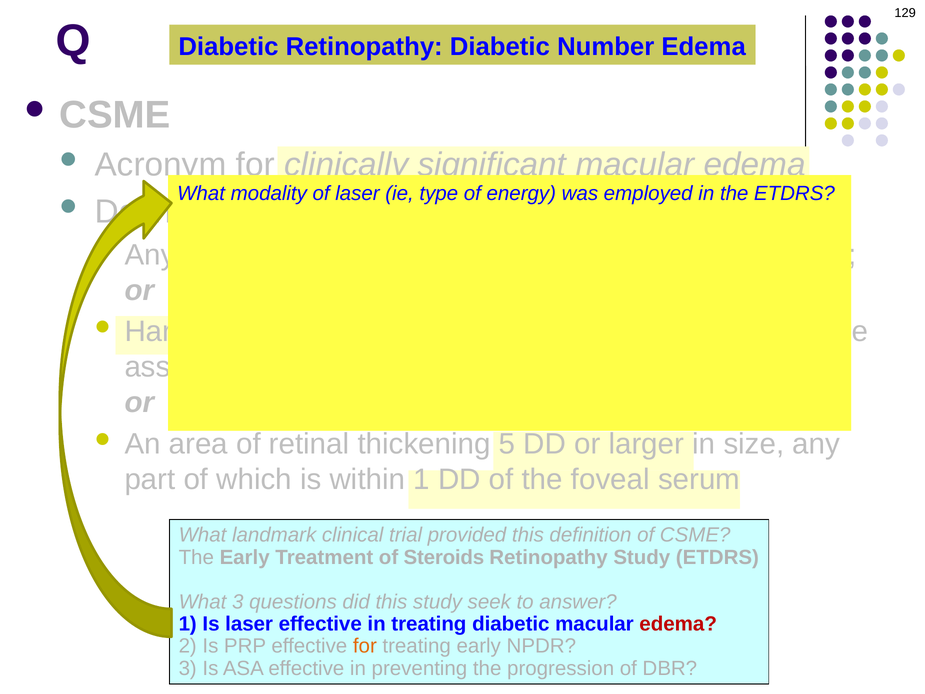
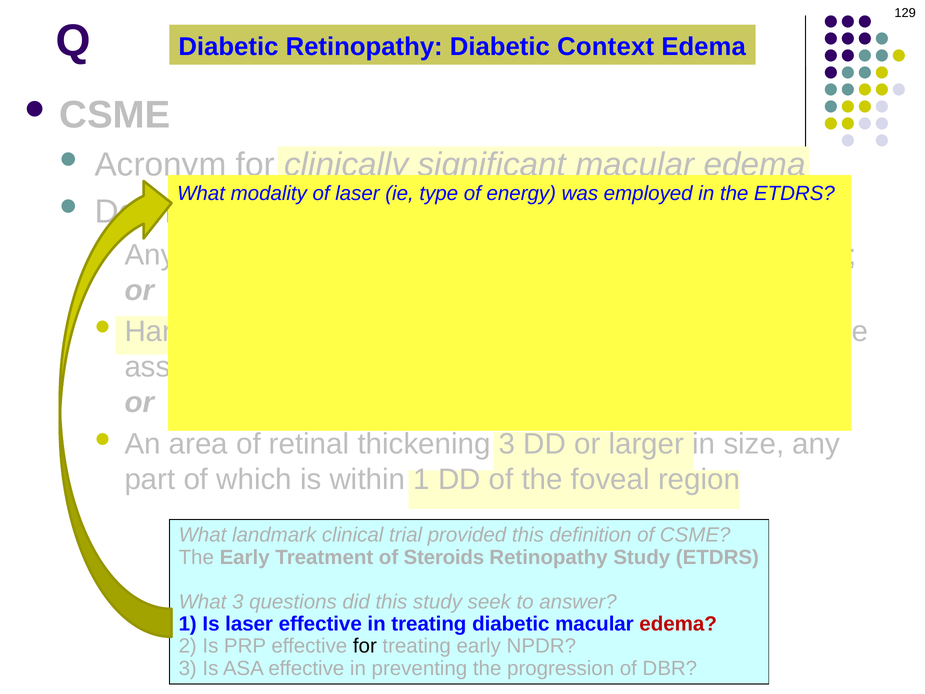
Number: Number -> Context
thickening 5: 5 -> 3
serum: serum -> region
for at (365, 646) colour: orange -> black
